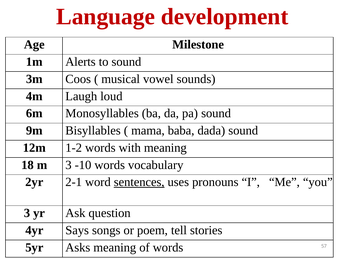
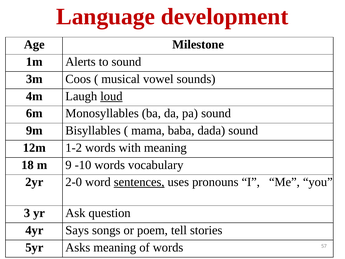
loud underline: none -> present
m 3: 3 -> 9
2-1: 2-1 -> 2-0
